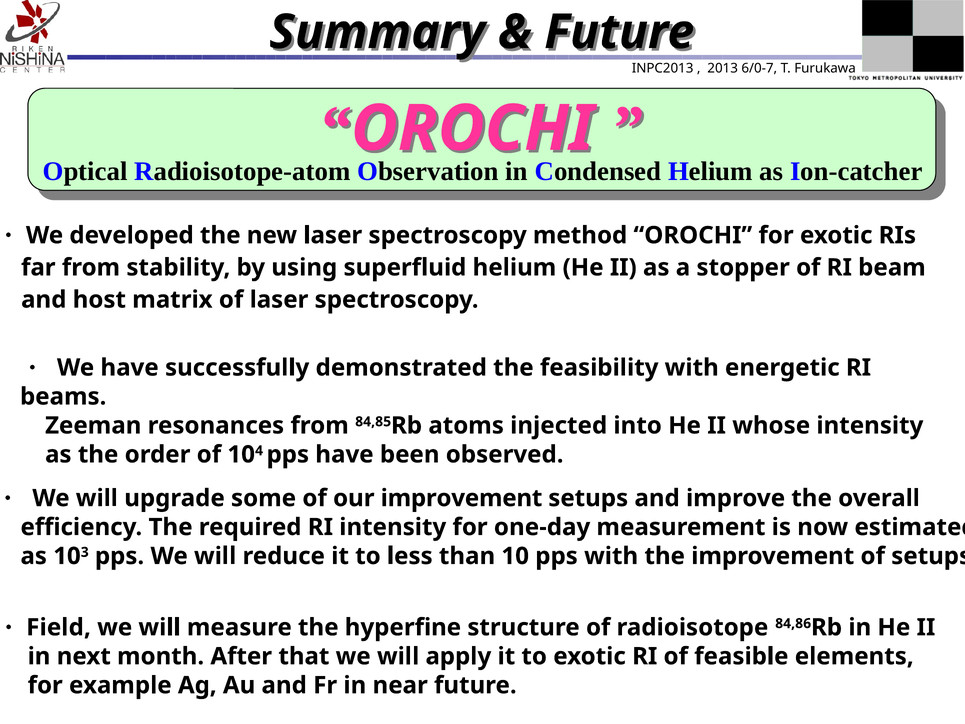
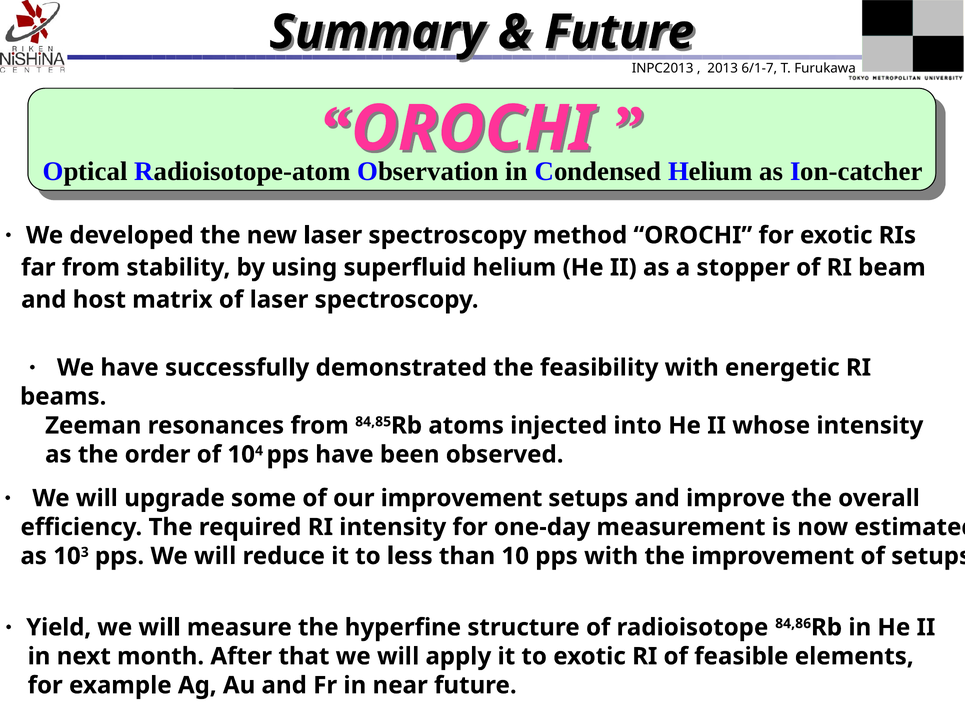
6/0-7: 6/0-7 -> 6/1-7
Field: Field -> Yield
